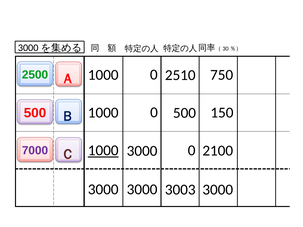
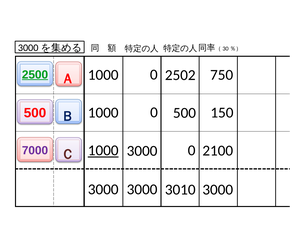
2510: 2510 -> 2502
2500 underline: none -> present
3003: 3003 -> 3010
